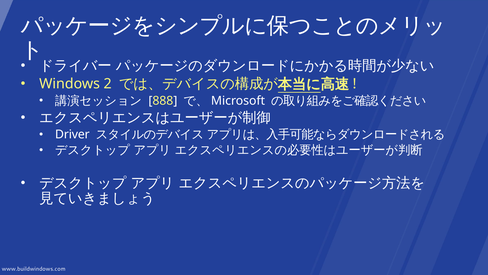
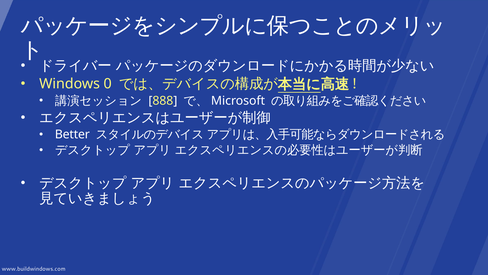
2: 2 -> 0
Driver: Driver -> Better
